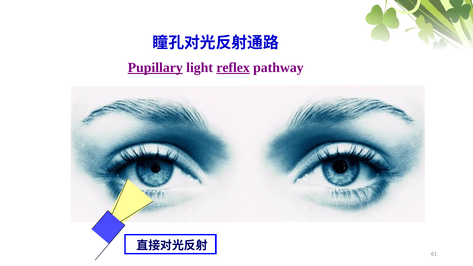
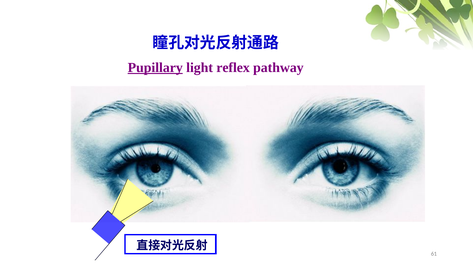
reflex underline: present -> none
